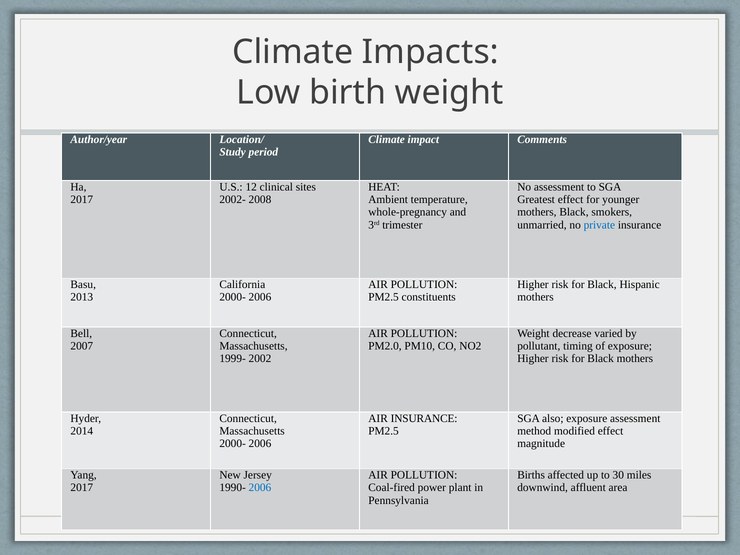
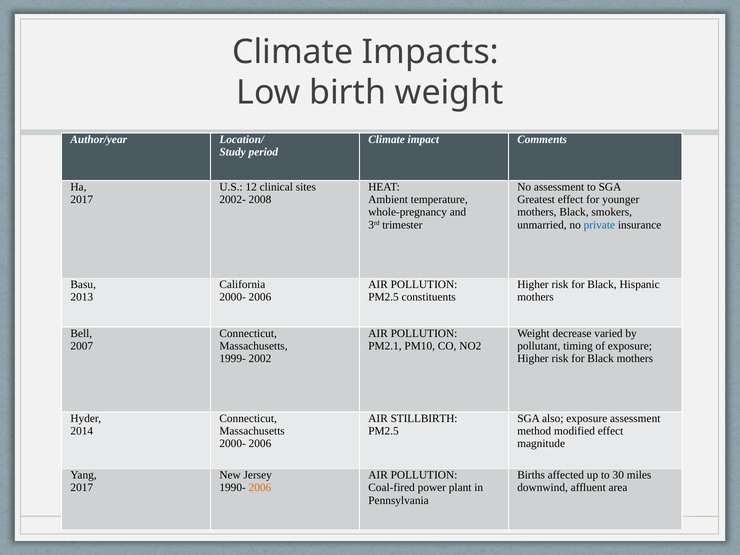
PM2.0: PM2.0 -> PM2.1
AIR INSURANCE: INSURANCE -> STILLBIRTH
2006 at (260, 488) colour: blue -> orange
